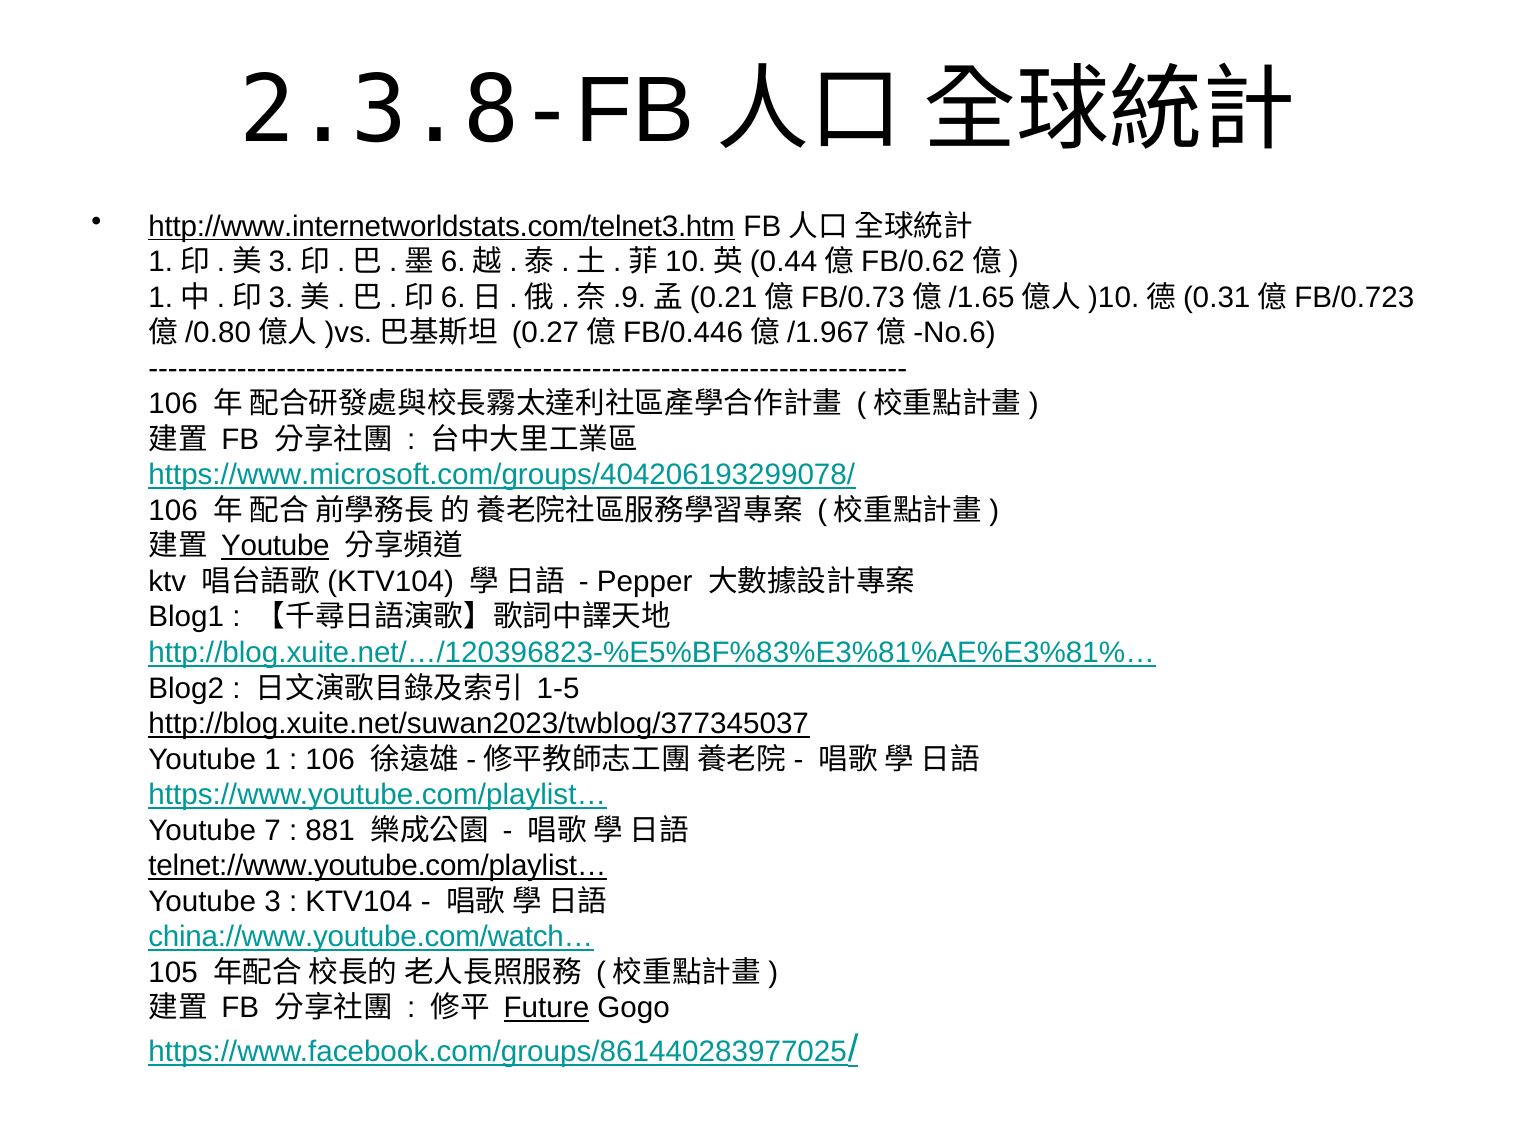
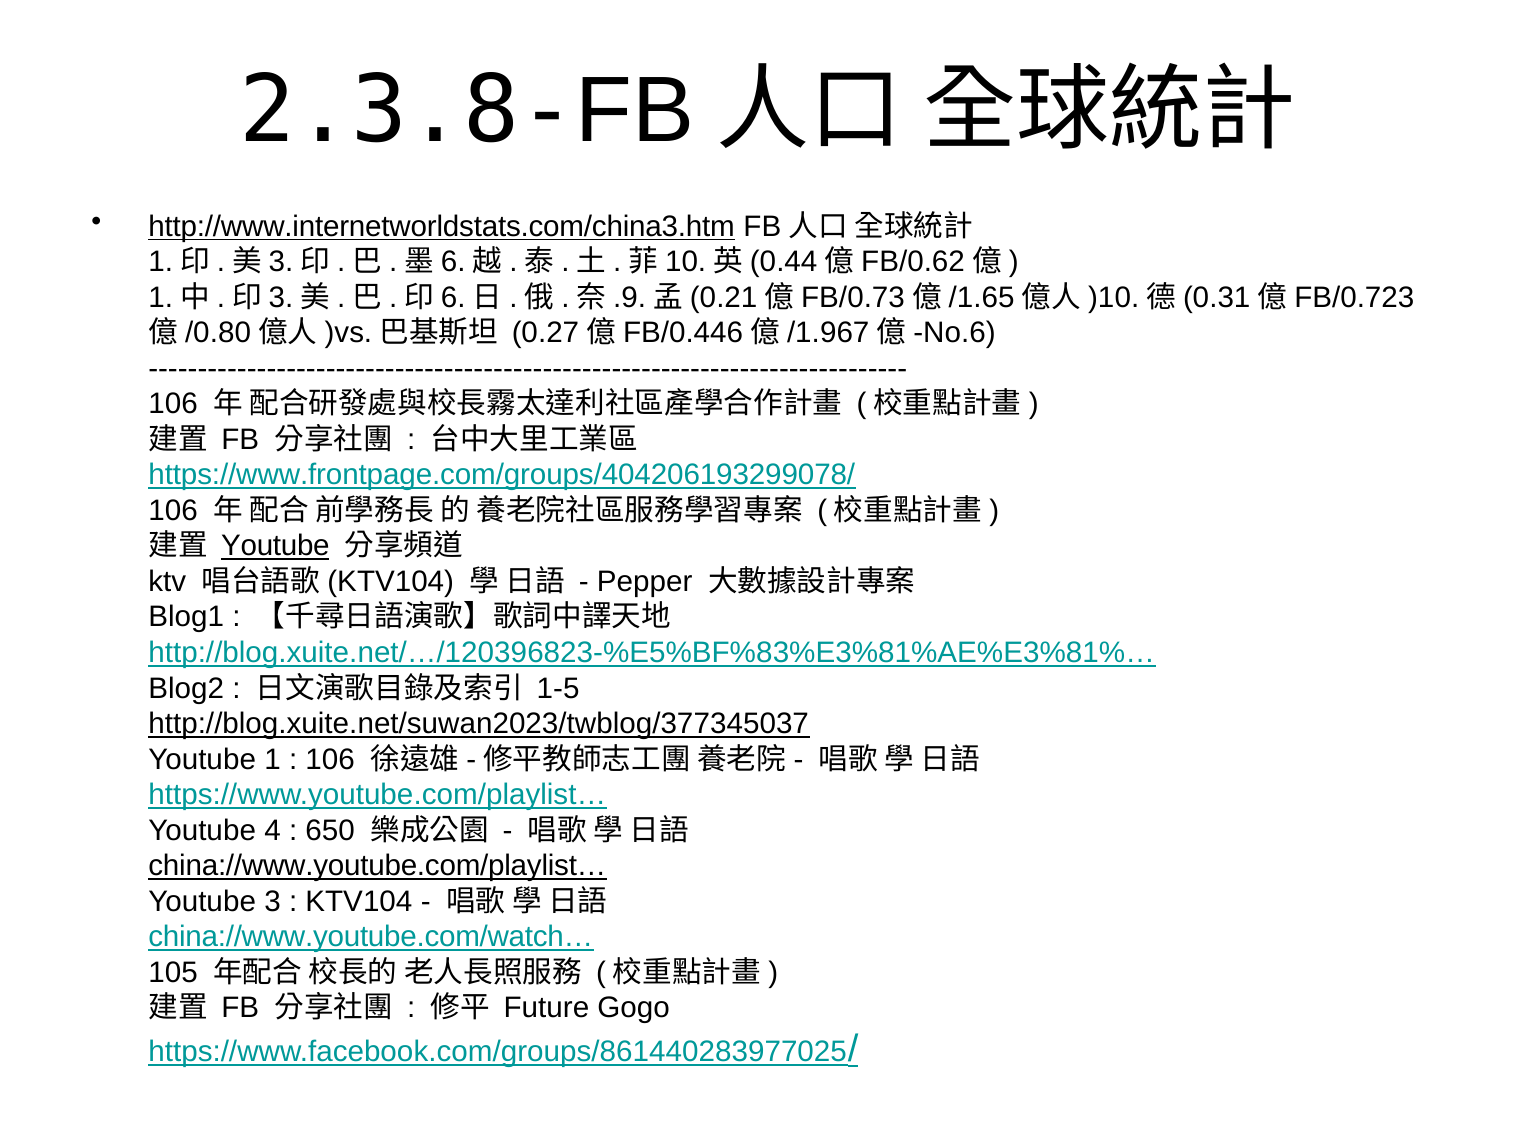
http://www.internetworldstats.com/telnet3.htm: http://www.internetworldstats.com/telnet3.htm -> http://www.internetworldstats.com/china3.htm
https://www.microsoft.com/groups/404206193299078/: https://www.microsoft.com/groups/404206193299078/ -> https://www.frontpage.com/groups/404206193299078/
7: 7 -> 4
881: 881 -> 650
telnet://www.youtube.com/playlist…: telnet://www.youtube.com/playlist… -> china://www.youtube.com/playlist…
Future underline: present -> none
